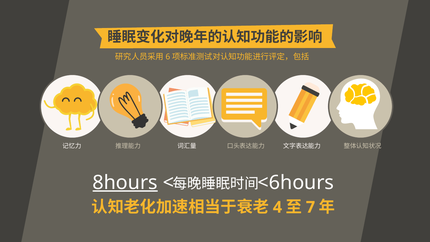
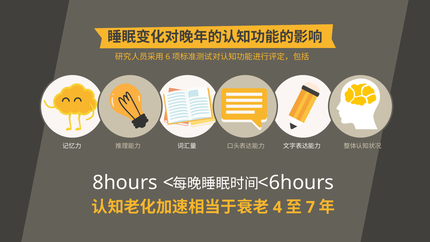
8hours underline: present -> none
